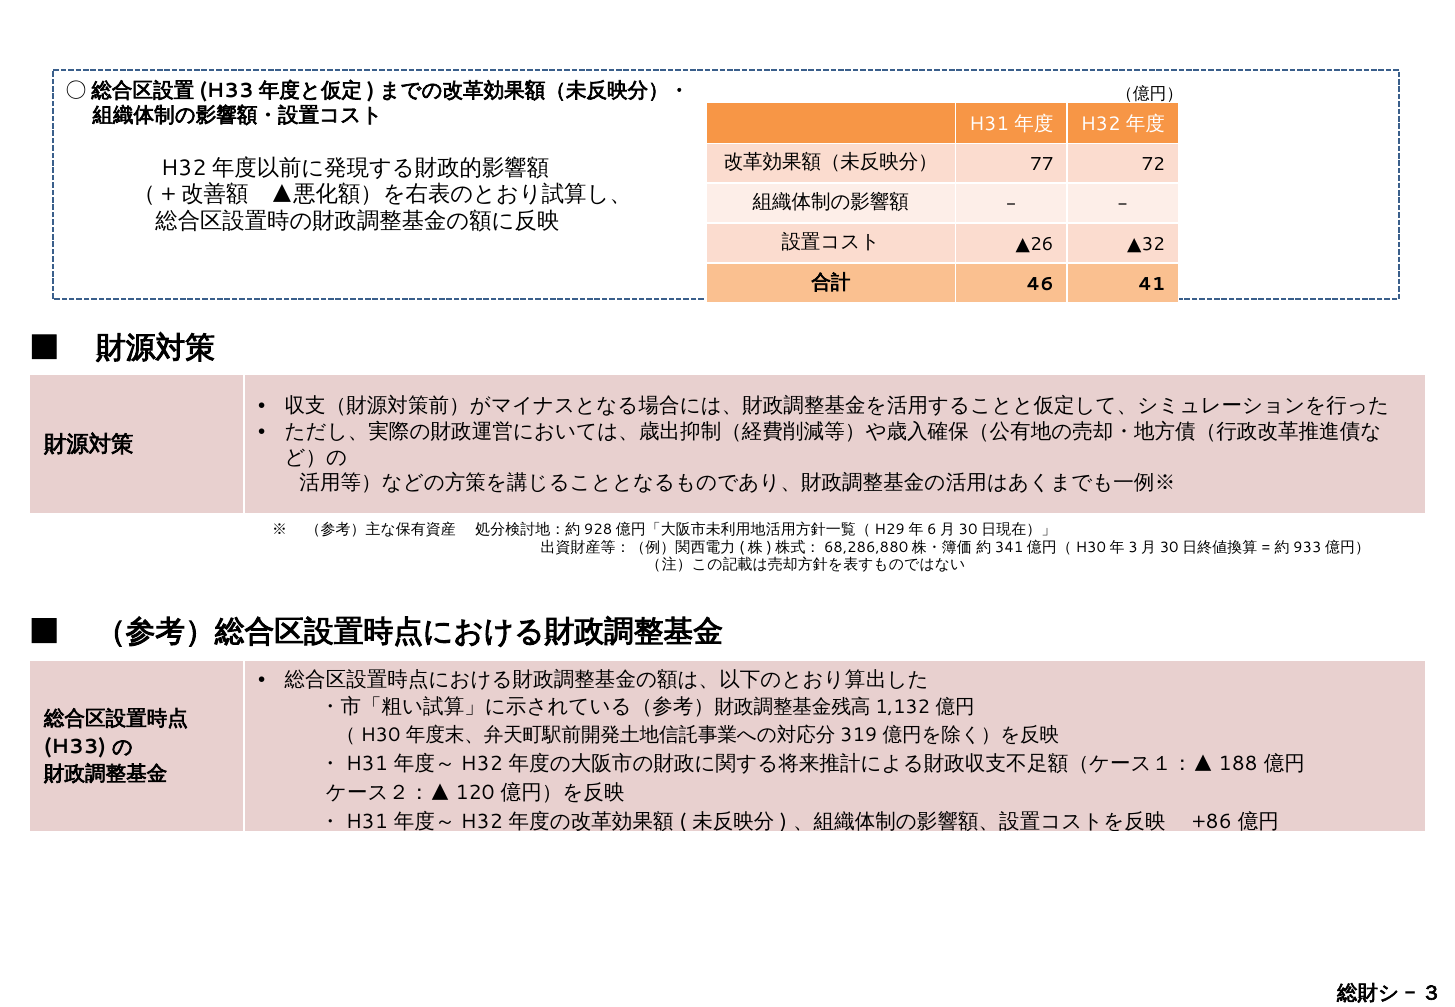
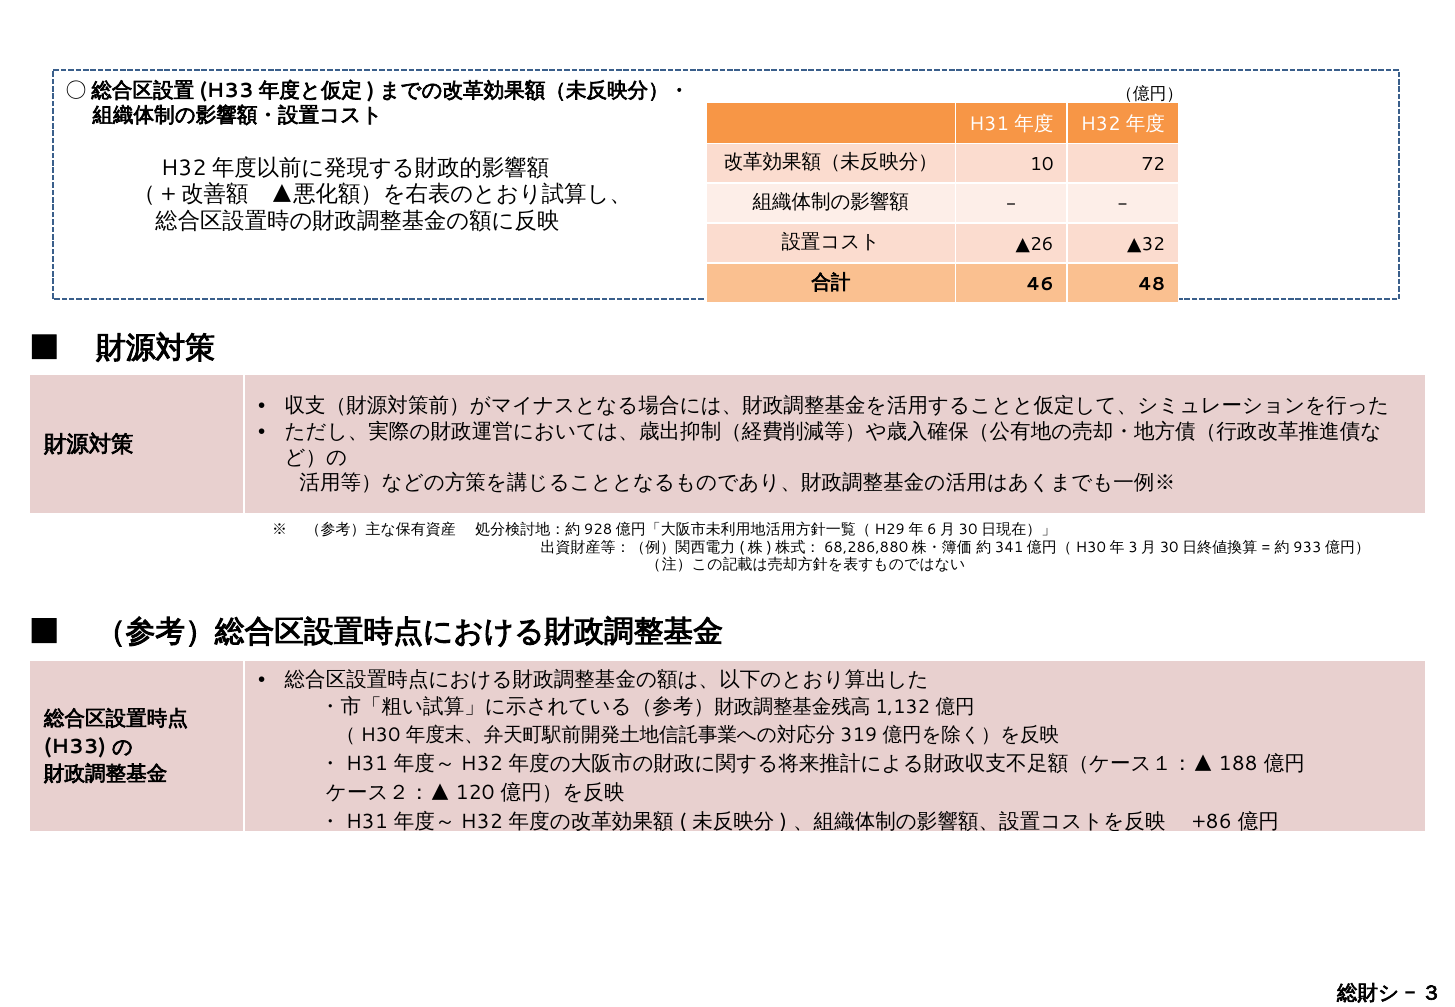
77: 77 -> 10
41: 41 -> 48
